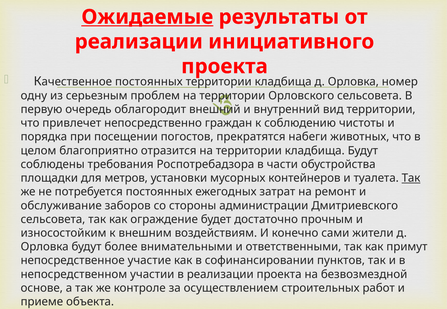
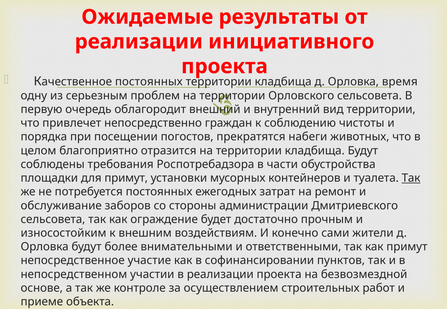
Ожидаемые underline: present -> none
номер: номер -> время
для метров: метров -> примут
